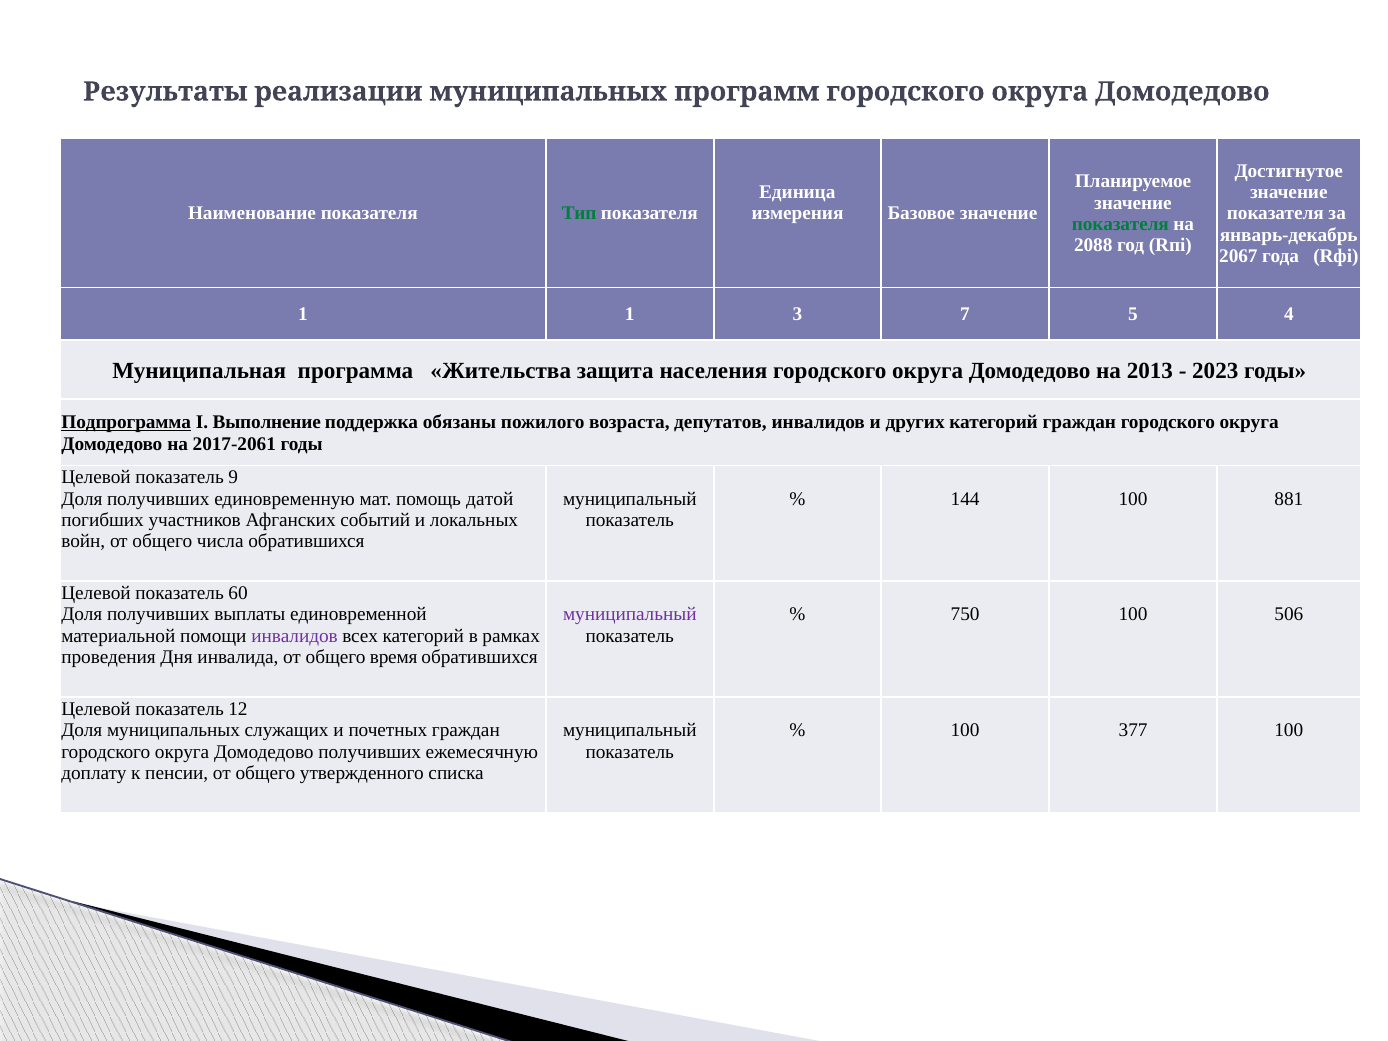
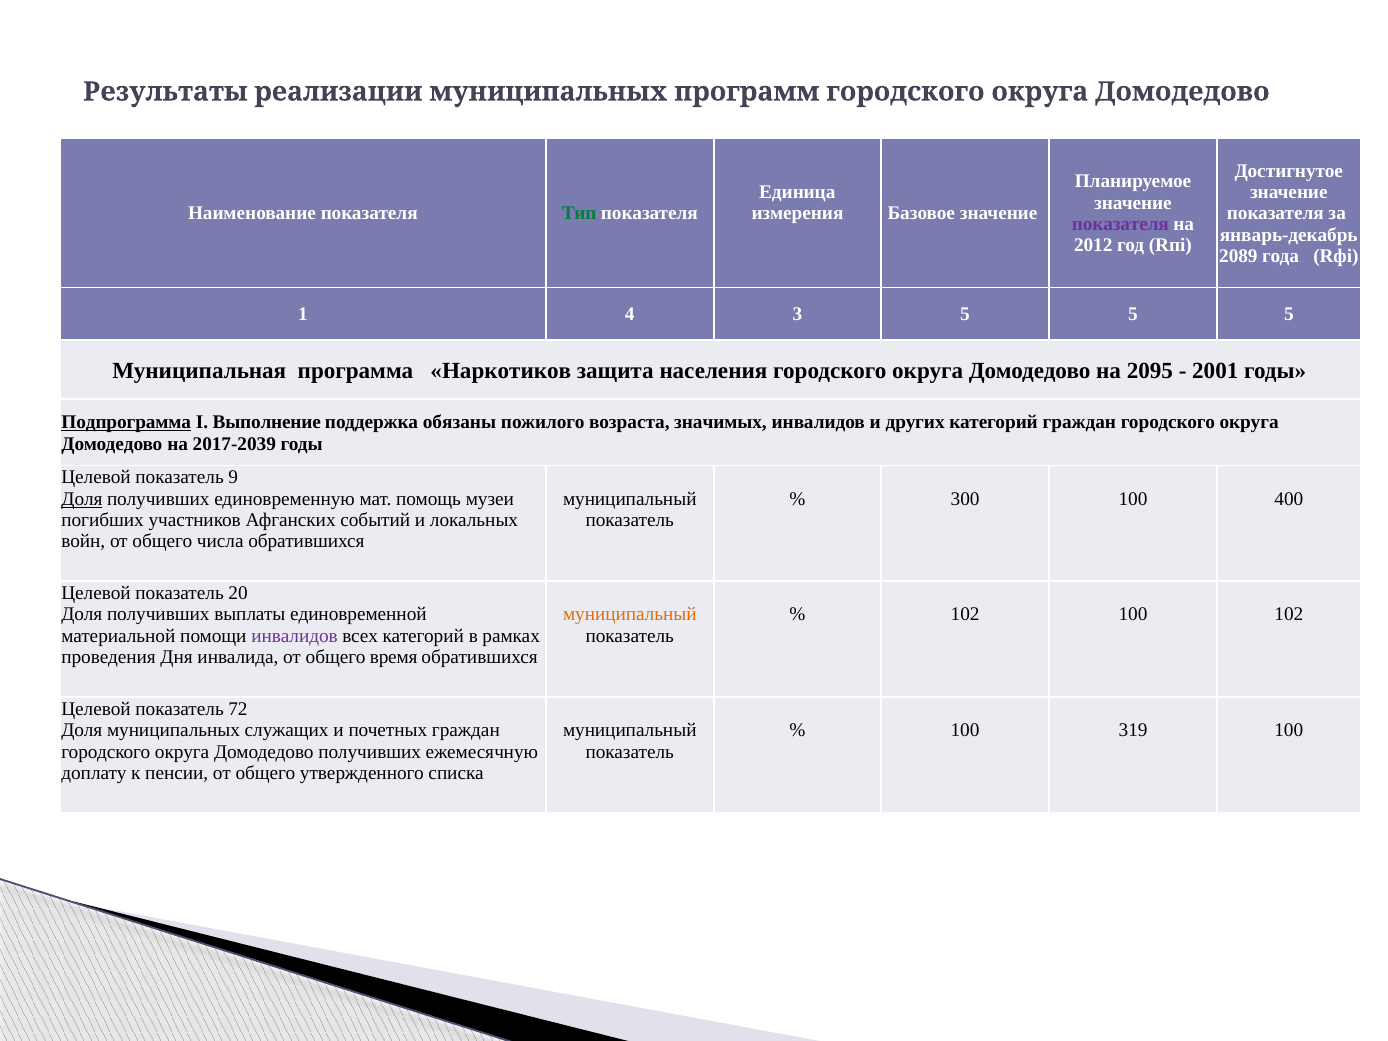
показателя at (1120, 224) colour: green -> purple
2088: 2088 -> 2012
2067: 2067 -> 2089
1 1: 1 -> 4
3 7: 7 -> 5
4 at (1289, 315): 4 -> 5
Жительства: Жительства -> Наркотиков
2013: 2013 -> 2095
2023: 2023 -> 2001
депутатов: депутатов -> значимых
2017-2061: 2017-2061 -> 2017-2039
Доля at (82, 499) underline: none -> present
датой: датой -> музеи
144: 144 -> 300
881: 881 -> 400
60: 60 -> 20
муниципальный at (630, 615) colour: purple -> orange
750 at (965, 615): 750 -> 102
100 506: 506 -> 102
12: 12 -> 72
377: 377 -> 319
